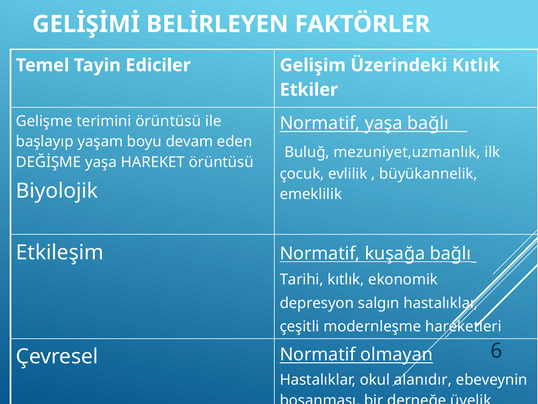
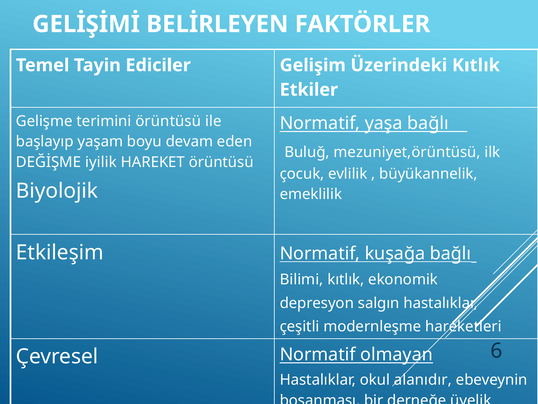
mezuniyet,uzmanlık: mezuniyet,uzmanlık -> mezuniyet,örüntüsü
DEĞİŞME yaşa: yaşa -> iyilik
Tarihi: Tarihi -> Bilimi
